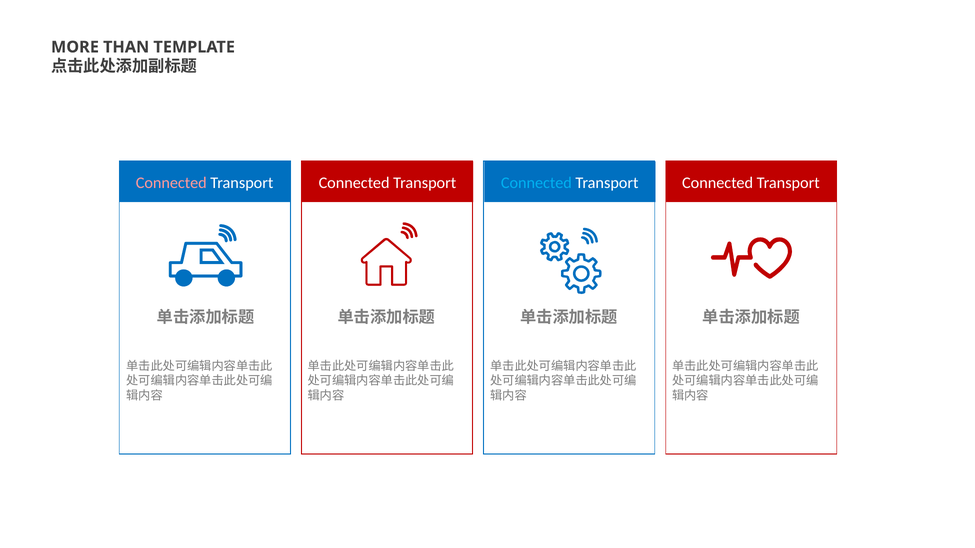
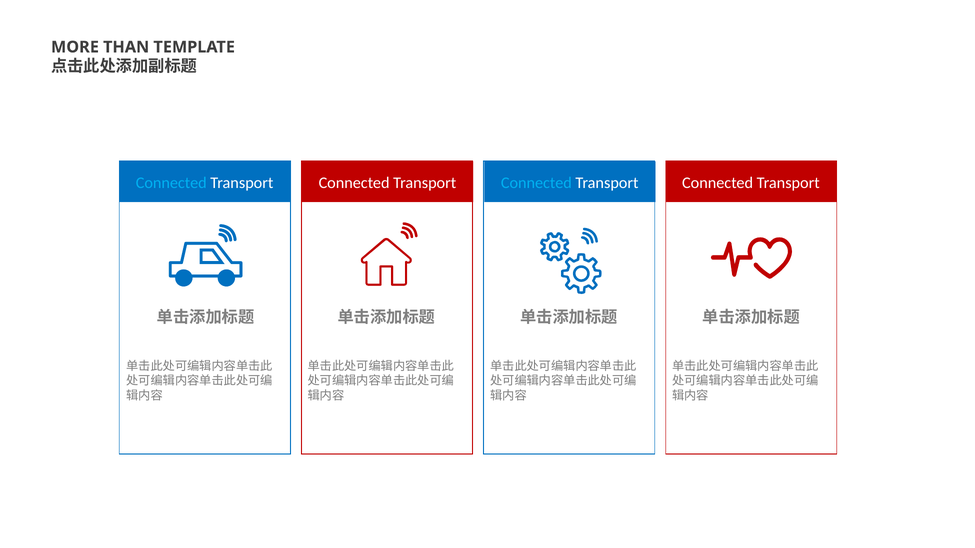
Connected at (171, 183) colour: pink -> light blue
